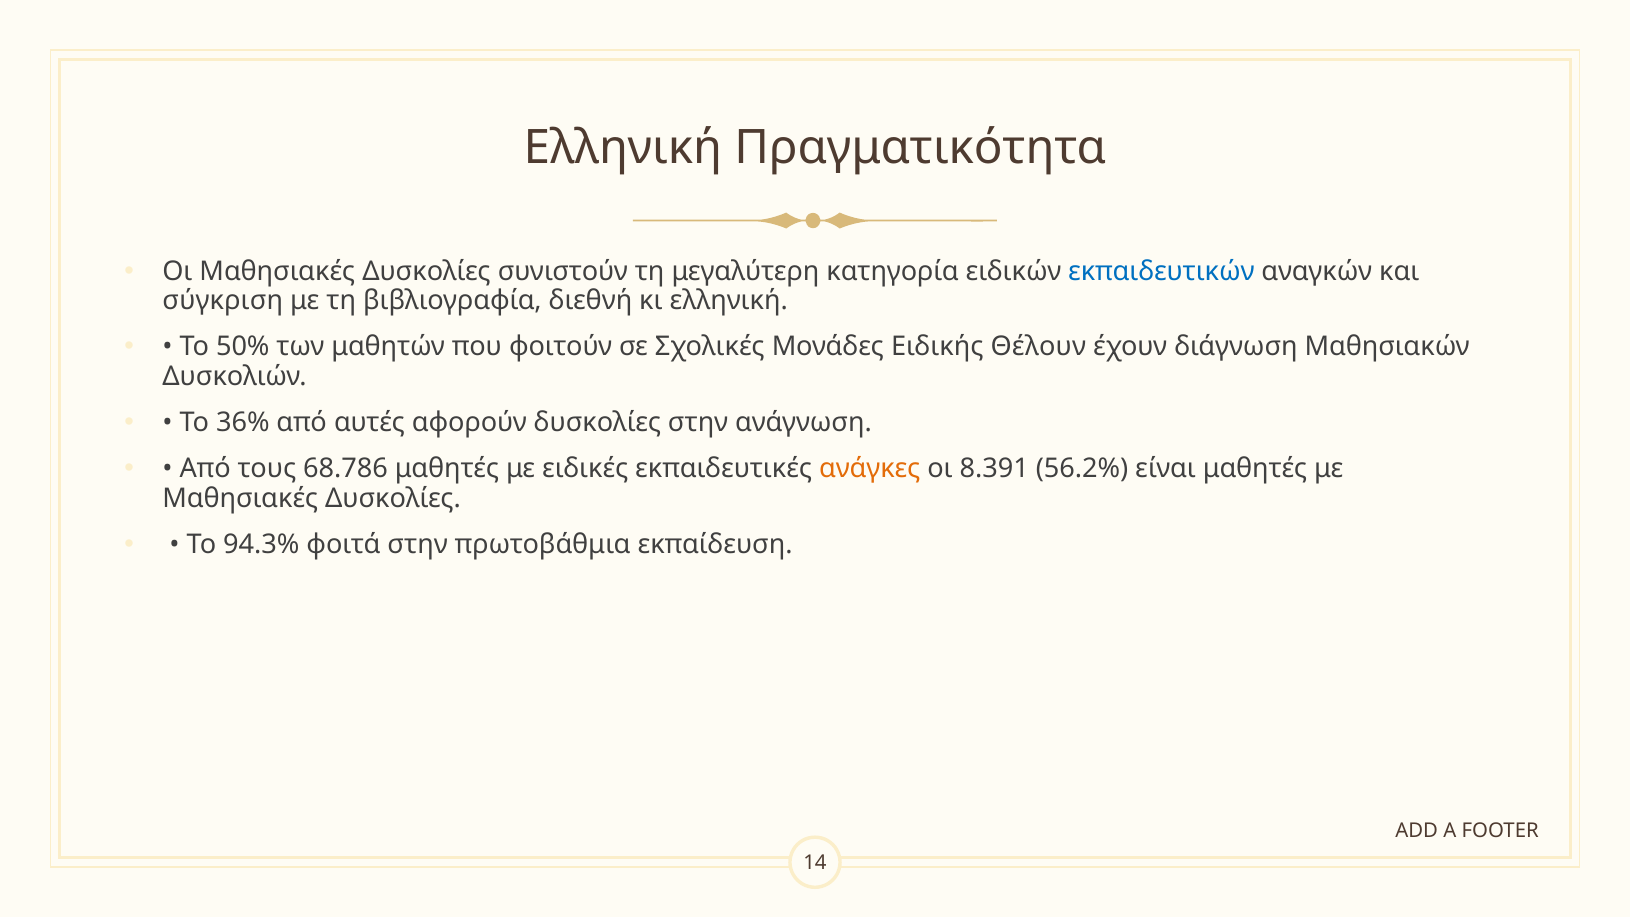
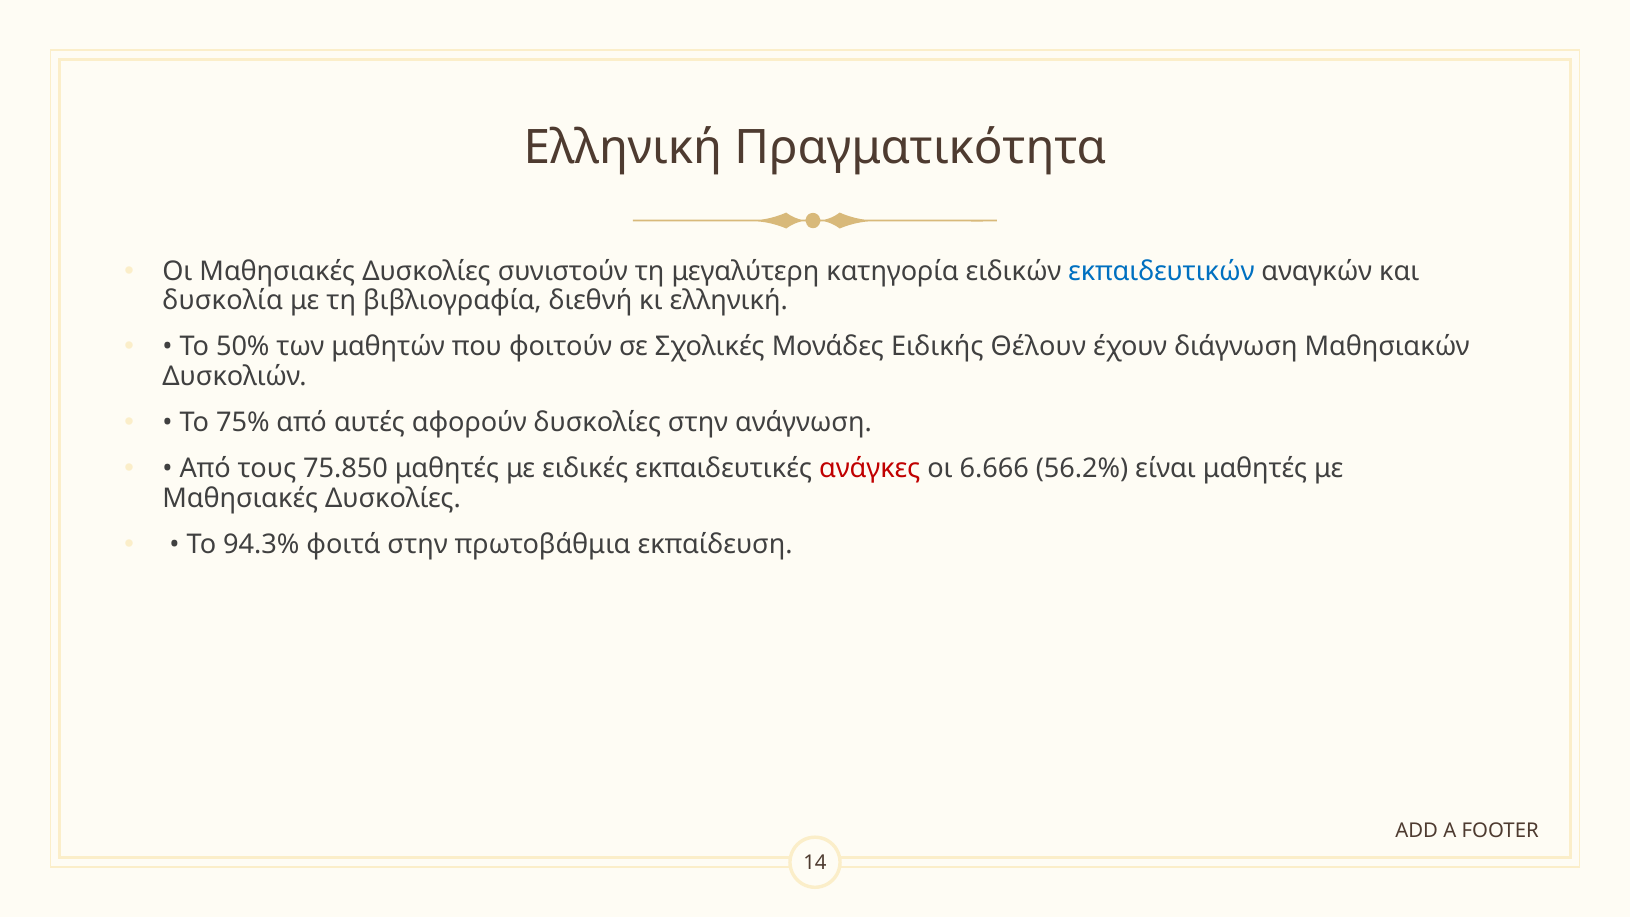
σύγκριση: σύγκριση -> δυσκολία
36%: 36% -> 75%
68.786: 68.786 -> 75.850
ανάγκες colour: orange -> red
8.391: 8.391 -> 6.666
